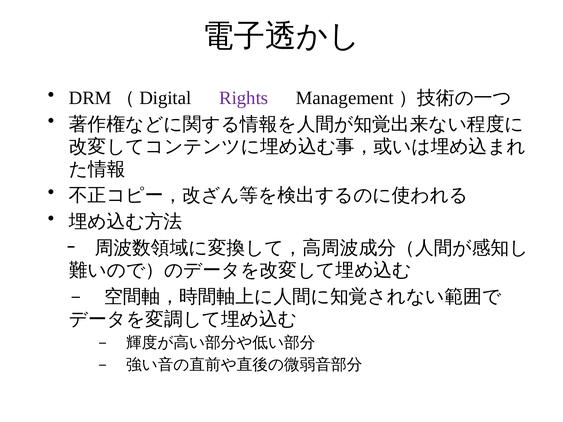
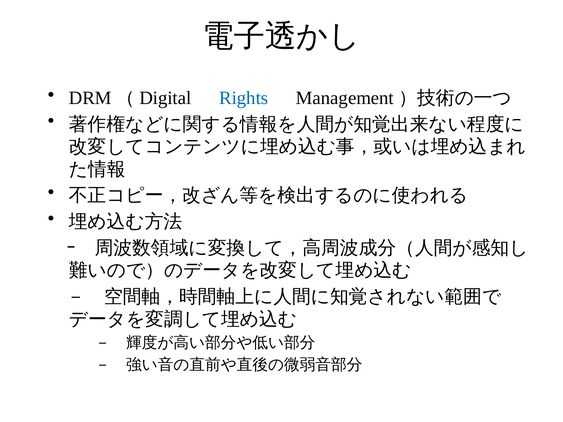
Rights colour: purple -> blue
